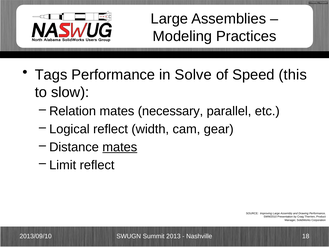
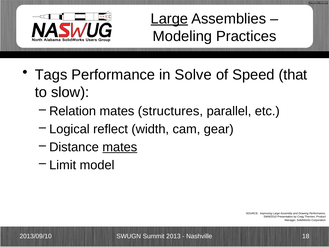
Large at (169, 19) underline: none -> present
this: this -> that
necessary: necessary -> structures
Limit reflect: reflect -> model
